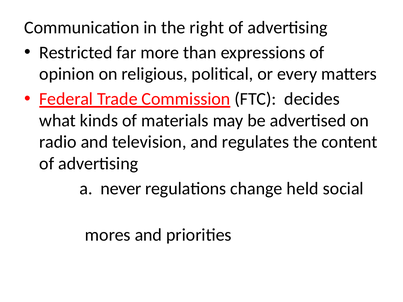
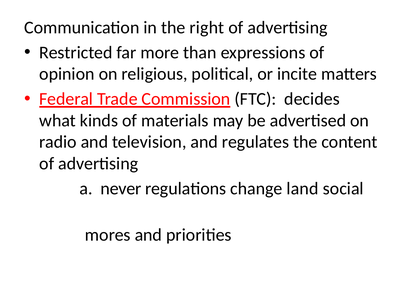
every: every -> incite
held: held -> land
